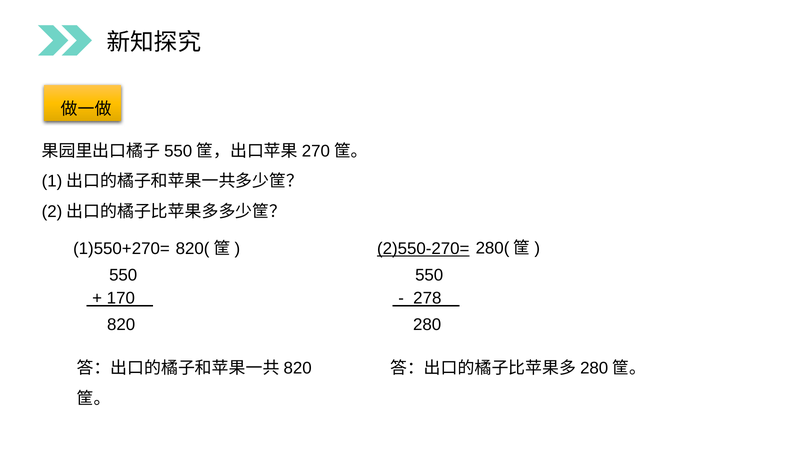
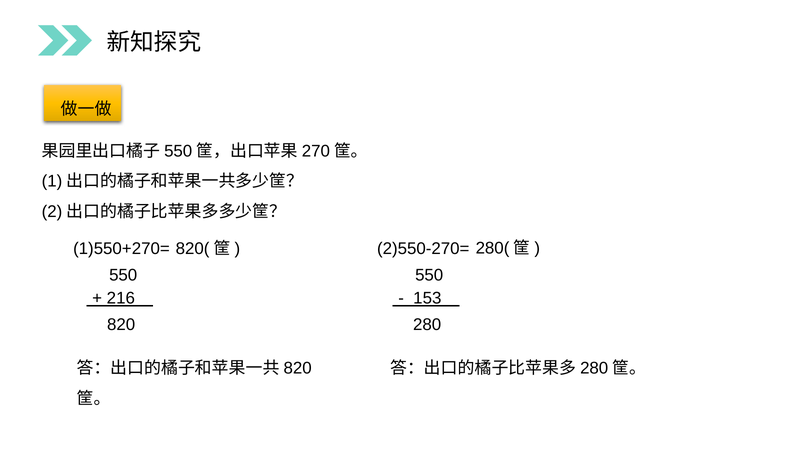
2)550-270= underline: present -> none
170: 170 -> 216
278: 278 -> 153
